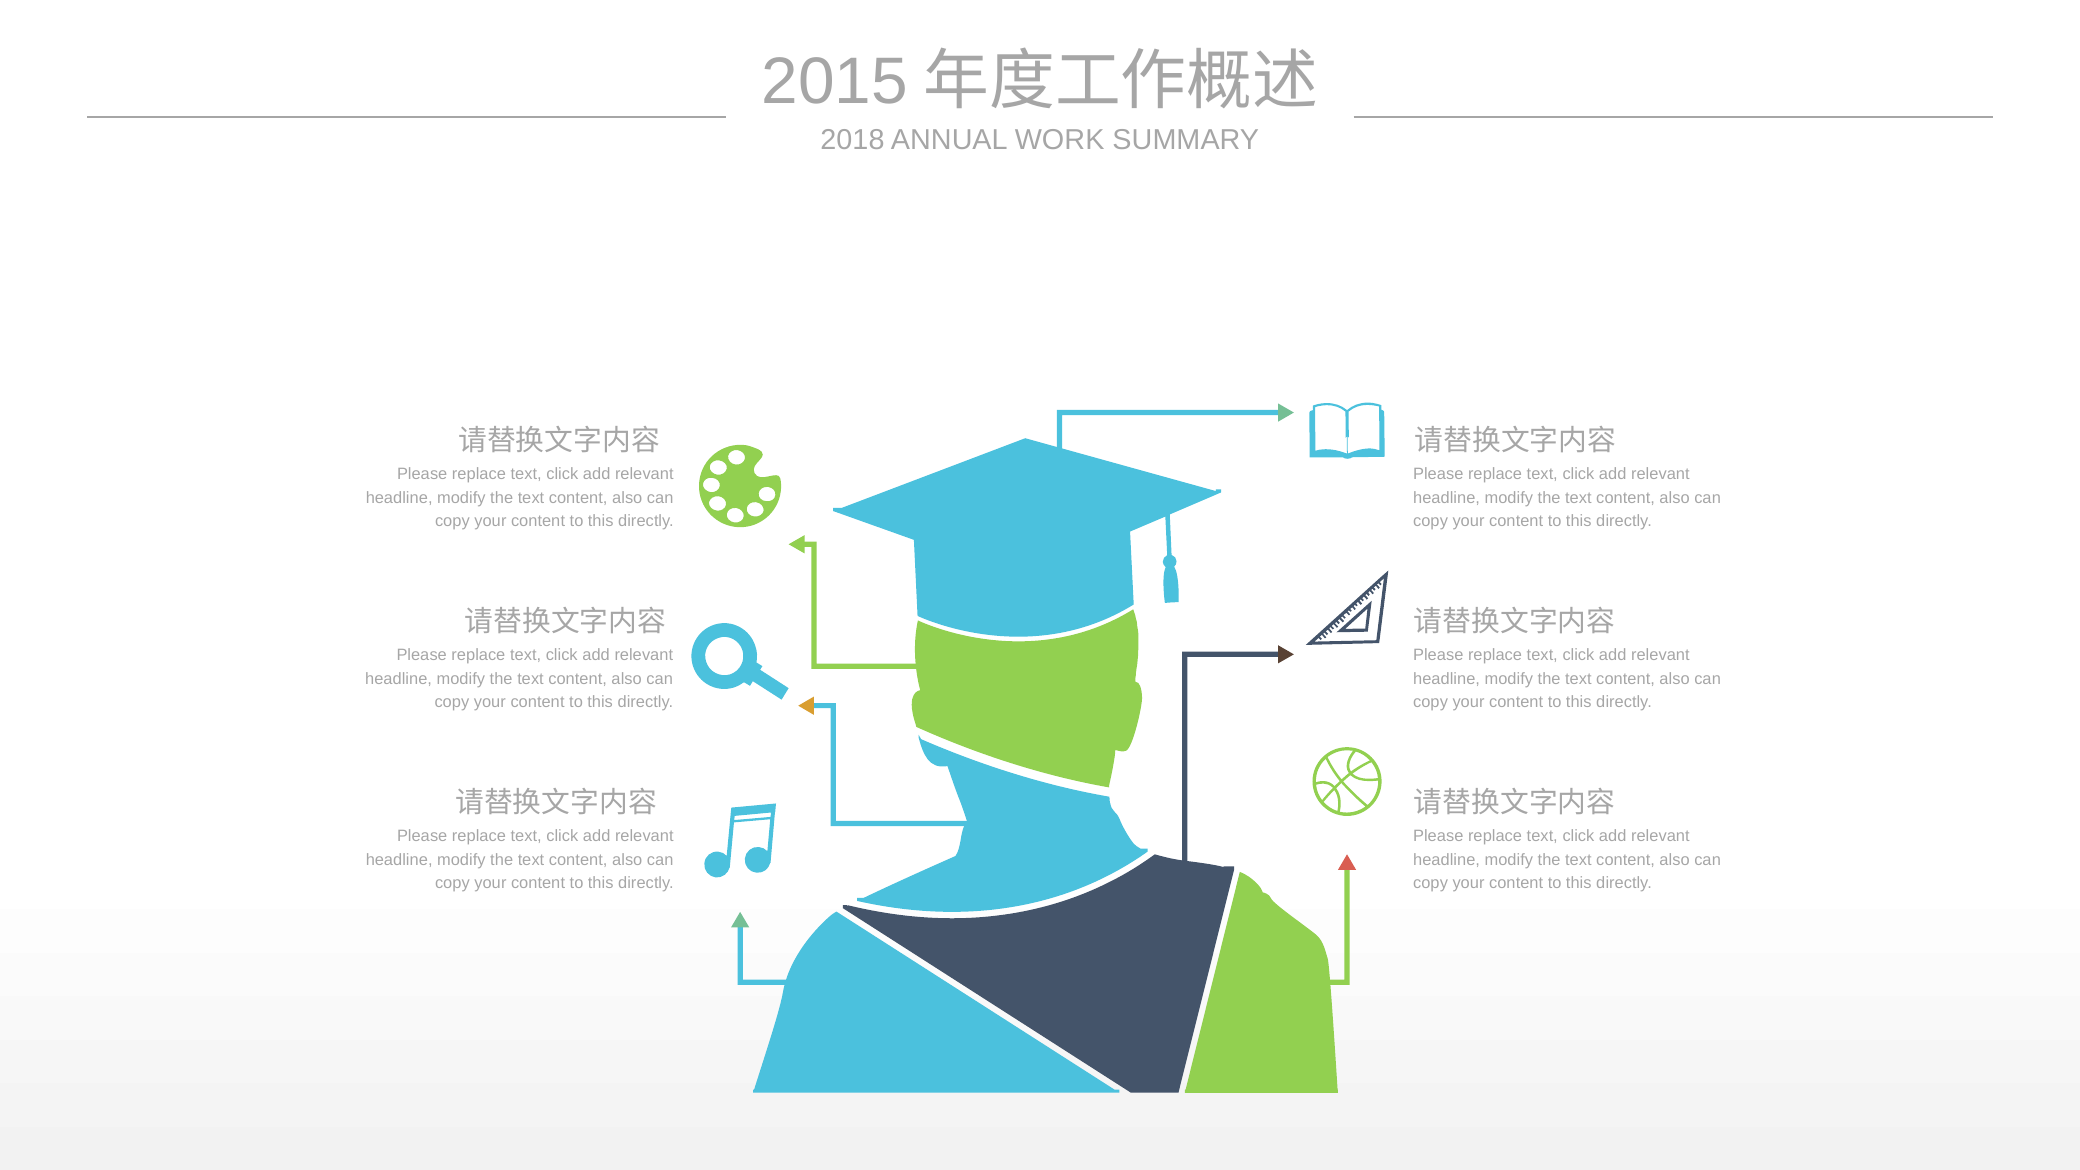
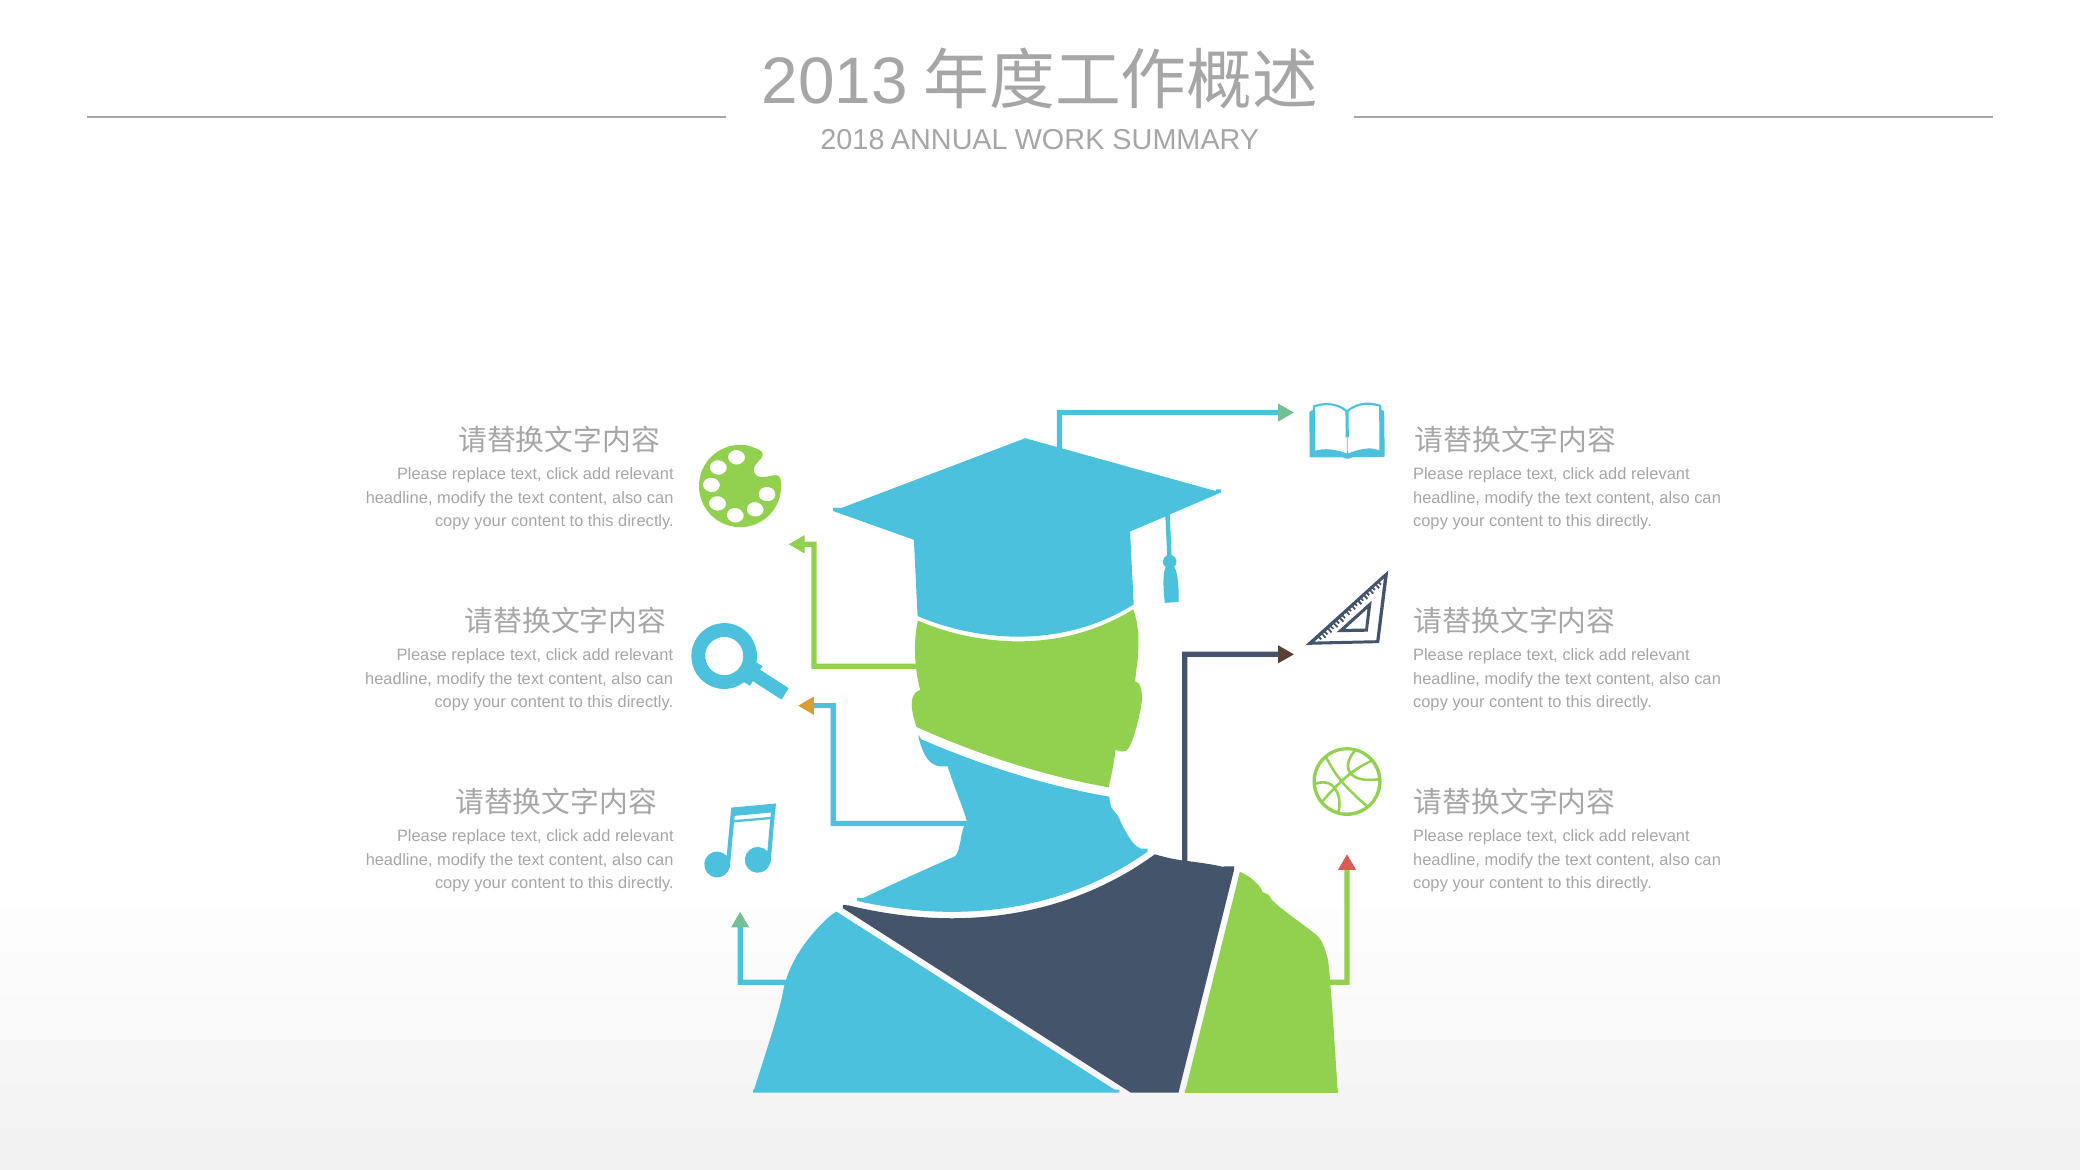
2015: 2015 -> 2013
